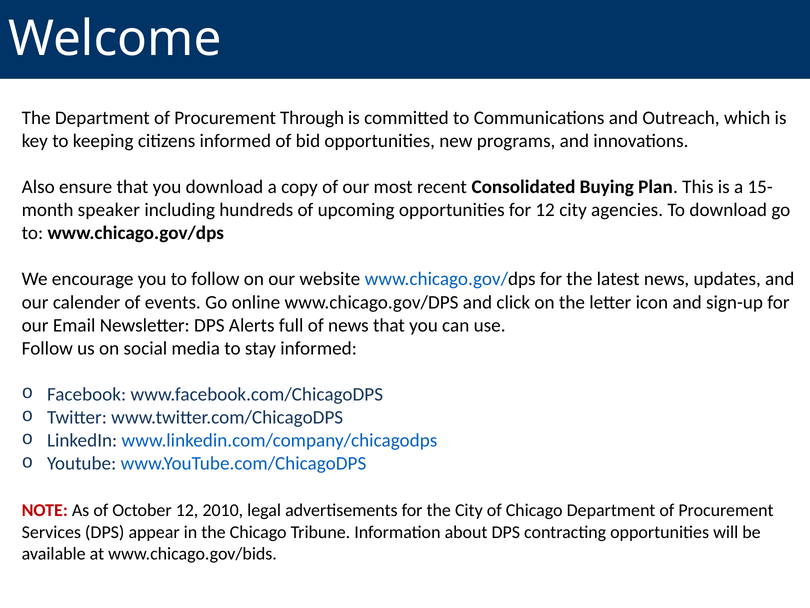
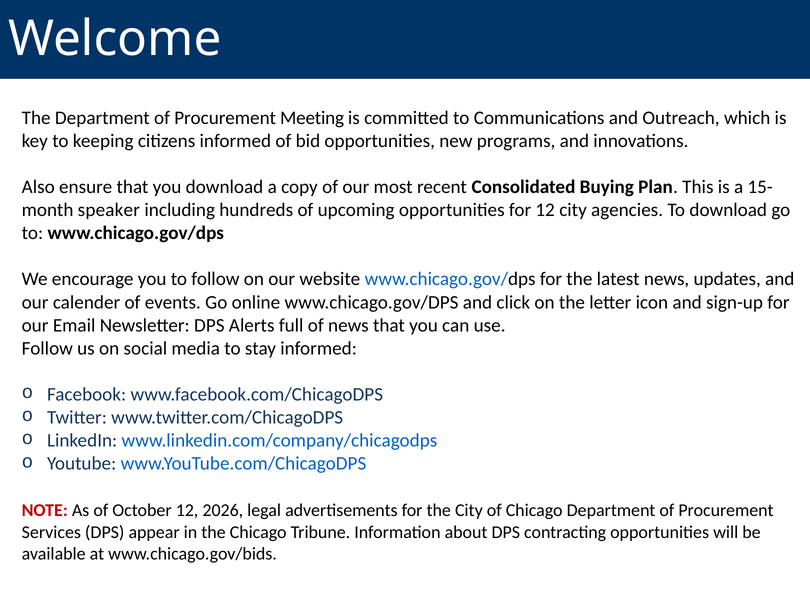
Through: Through -> Meeting
2010: 2010 -> 2026
